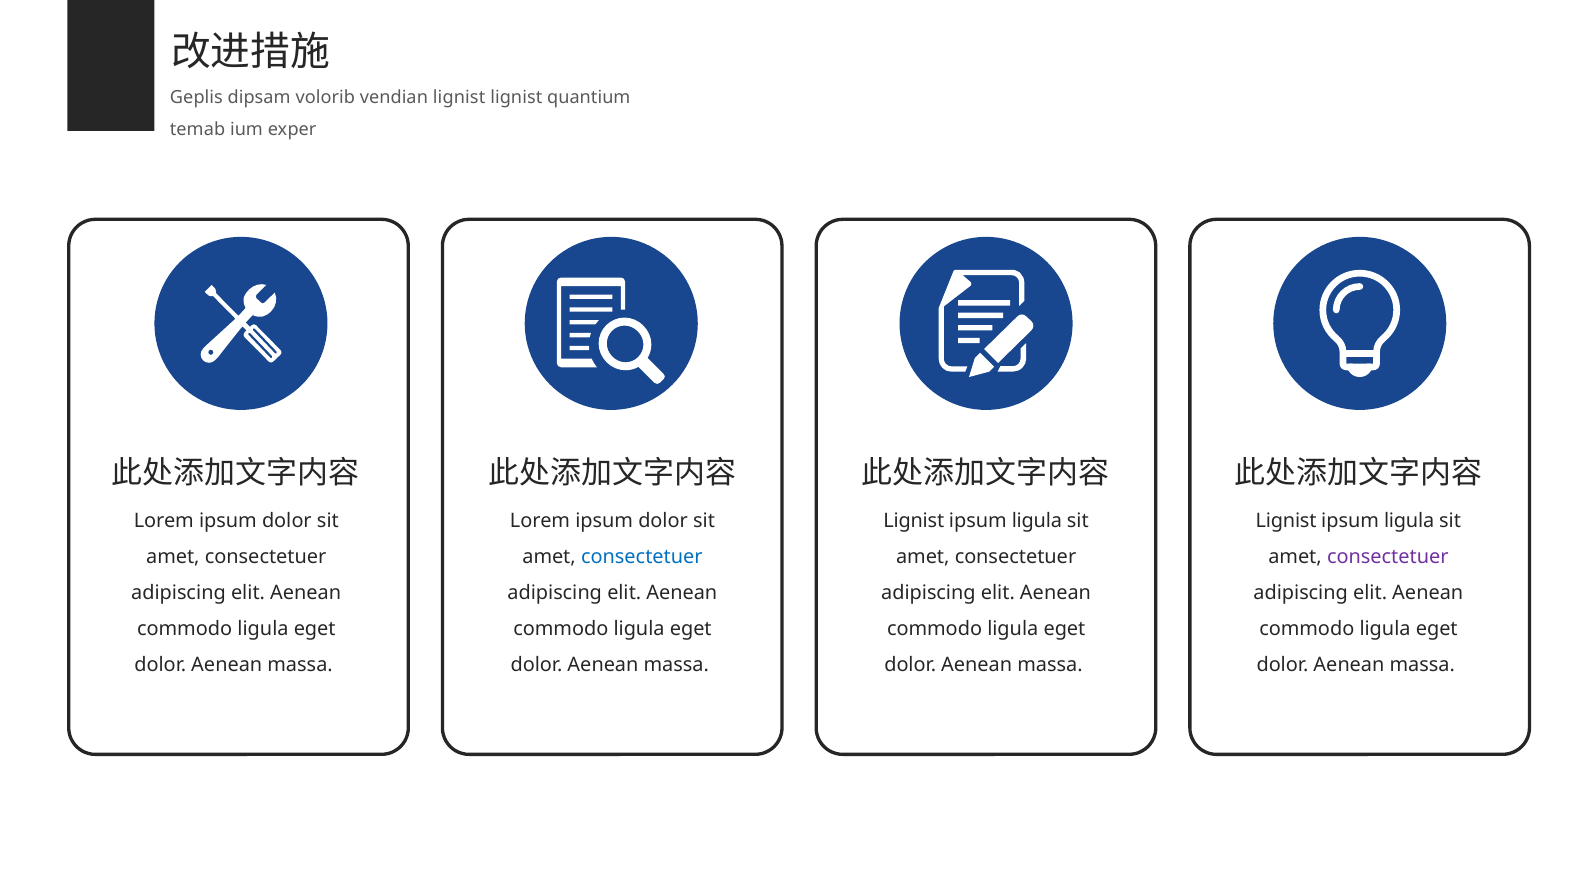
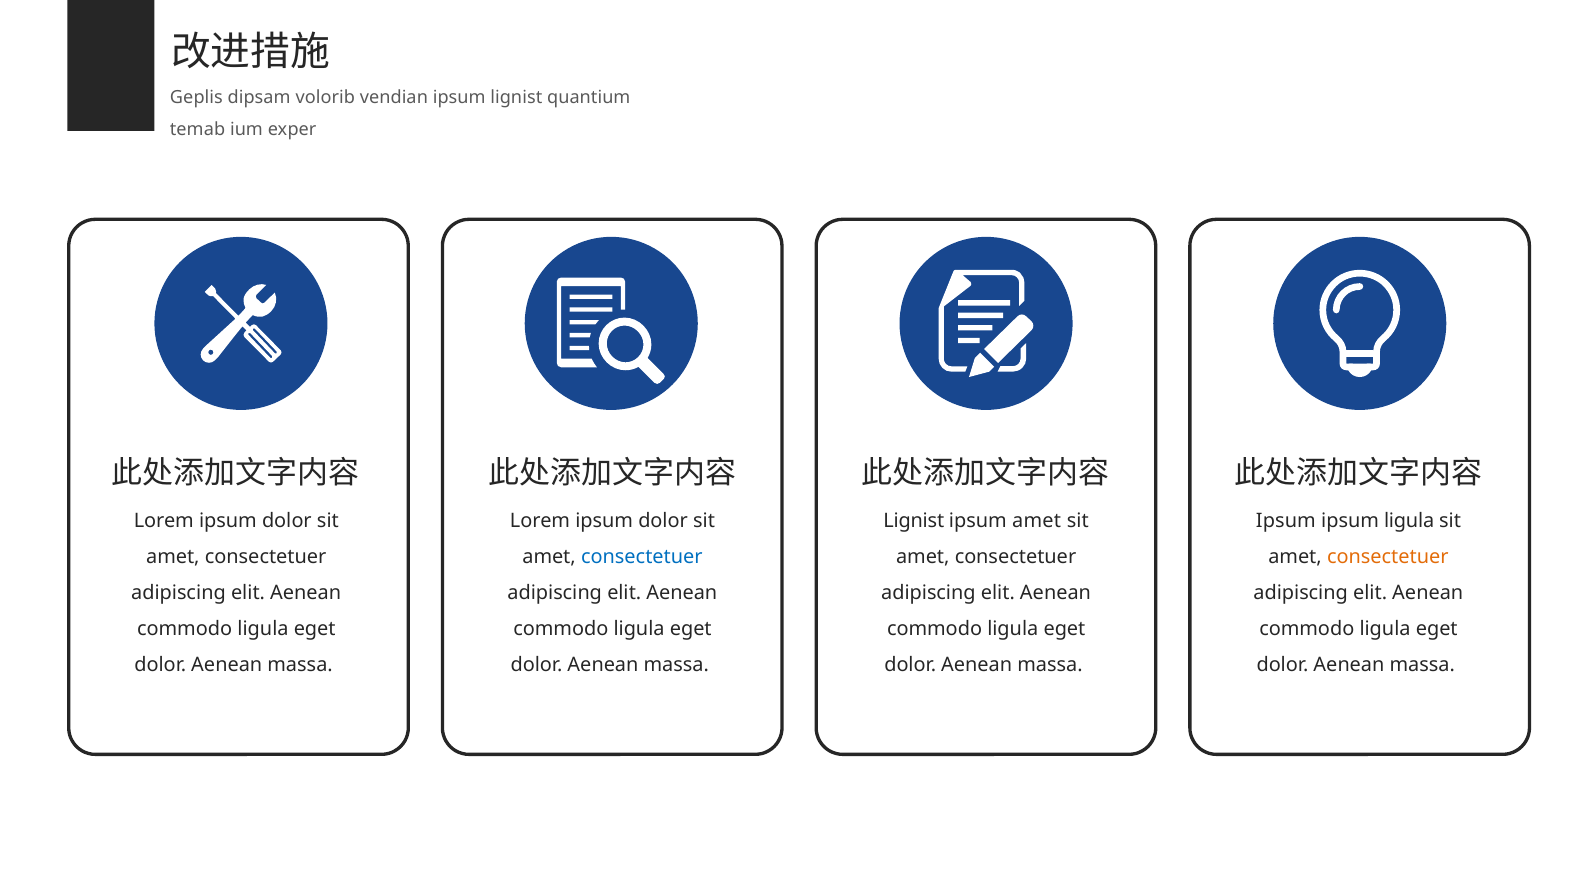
vendian lignist: lignist -> ipsum
ligula at (1037, 521): ligula -> amet
Lignist at (1286, 521): Lignist -> Ipsum
consectetuer at (1388, 557) colour: purple -> orange
